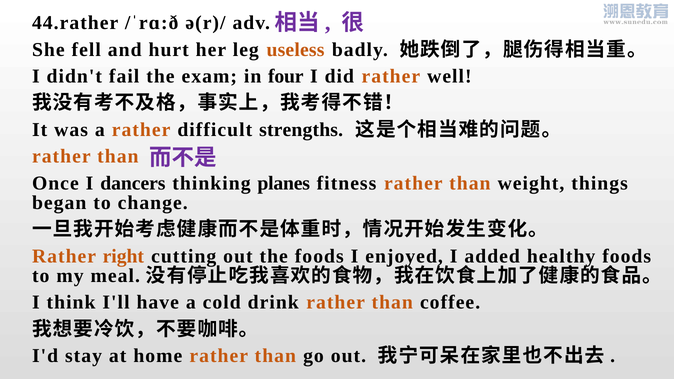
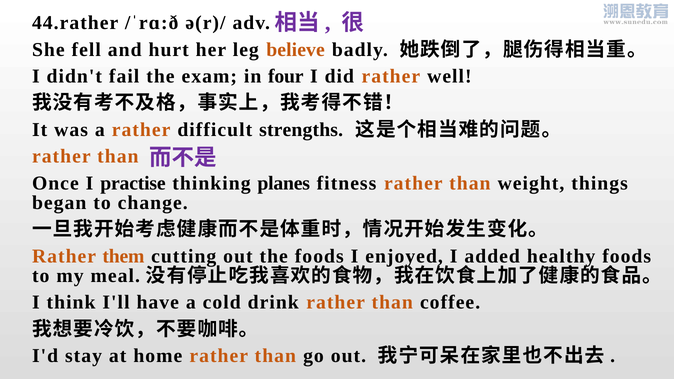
useless: useless -> believe
dancers: dancers -> practise
right: right -> them
